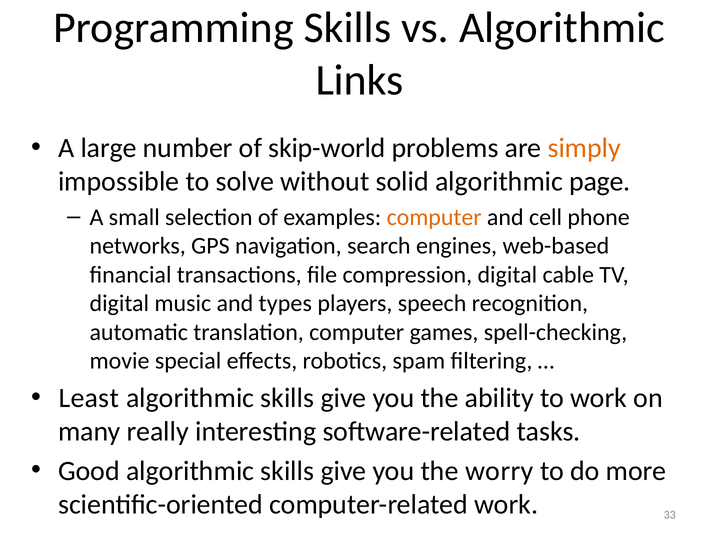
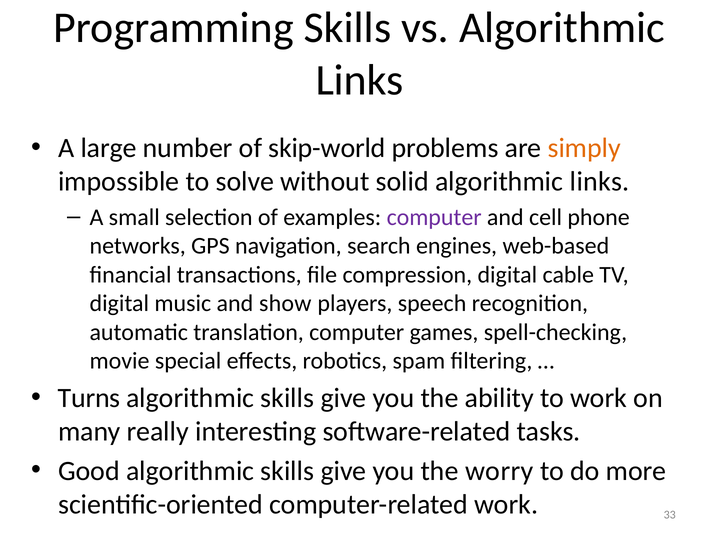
solid algorithmic page: page -> links
computer at (434, 217) colour: orange -> purple
types: types -> show
Least: Least -> Turns
